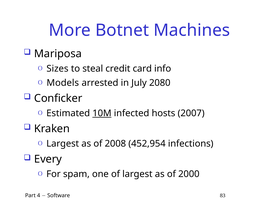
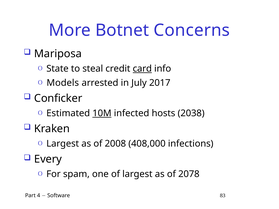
Machines: Machines -> Concerns
Sizes: Sizes -> State
card underline: none -> present
2080: 2080 -> 2017
2007: 2007 -> 2038
452,954: 452,954 -> 408,000
2000: 2000 -> 2078
